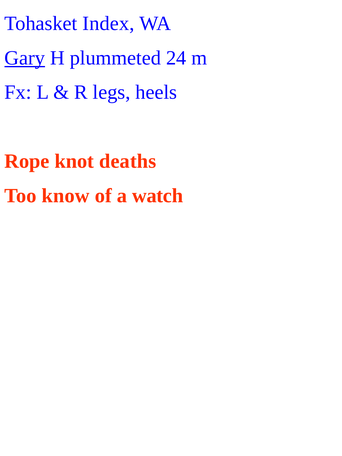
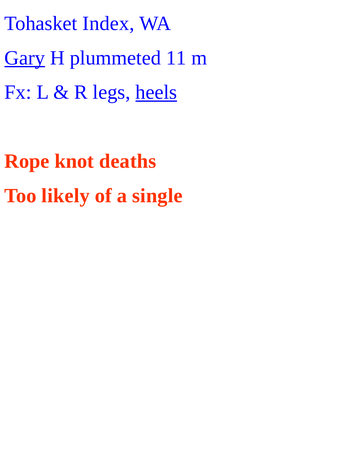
24: 24 -> 11
heels underline: none -> present
know: know -> likely
watch: watch -> single
